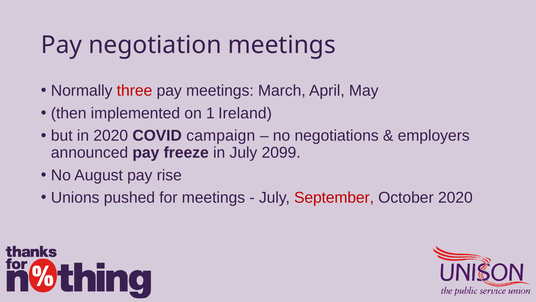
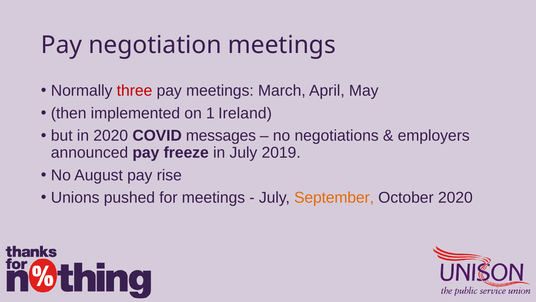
campaign: campaign -> messages
2099: 2099 -> 2019
September colour: red -> orange
